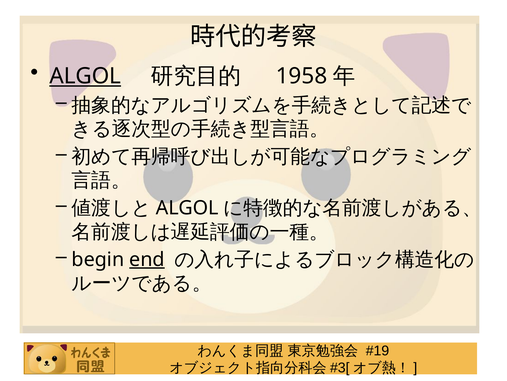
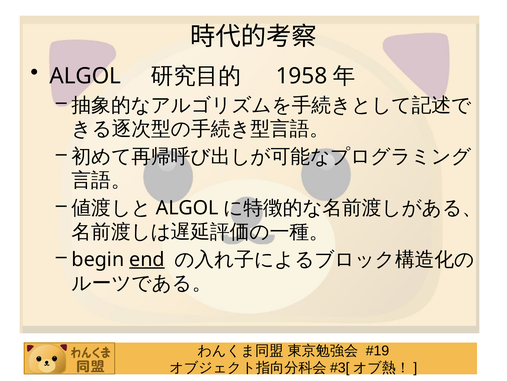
ALGOL at (85, 76) underline: present -> none
